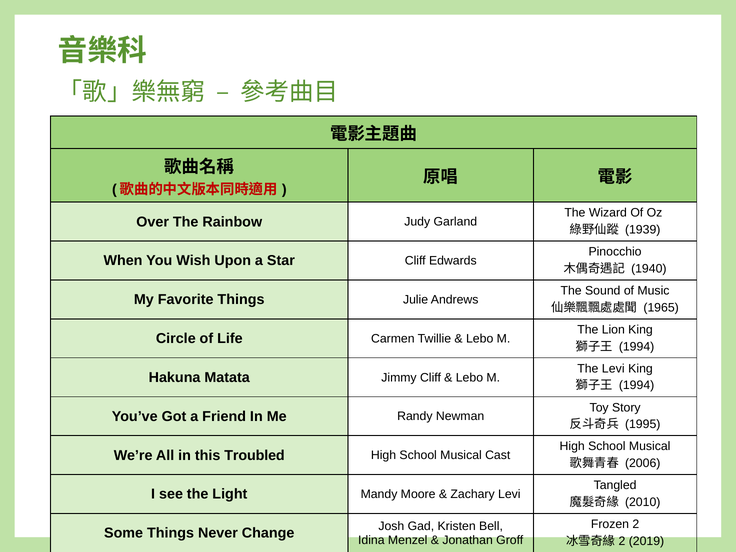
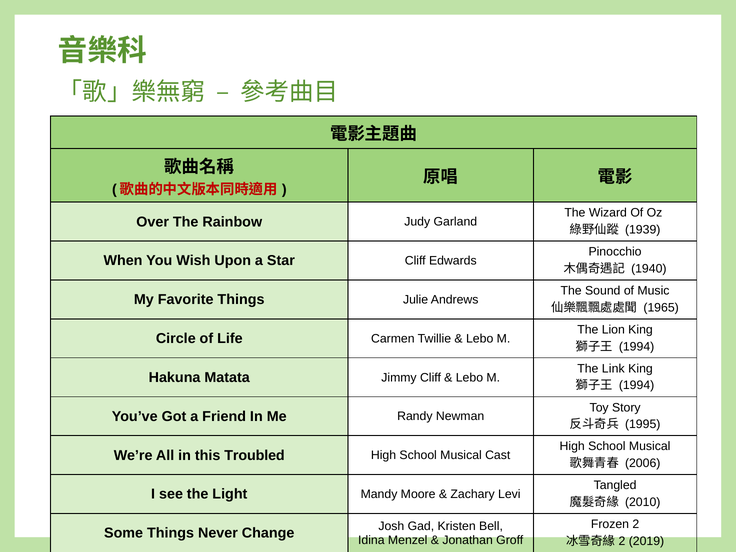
The Levi: Levi -> Link
